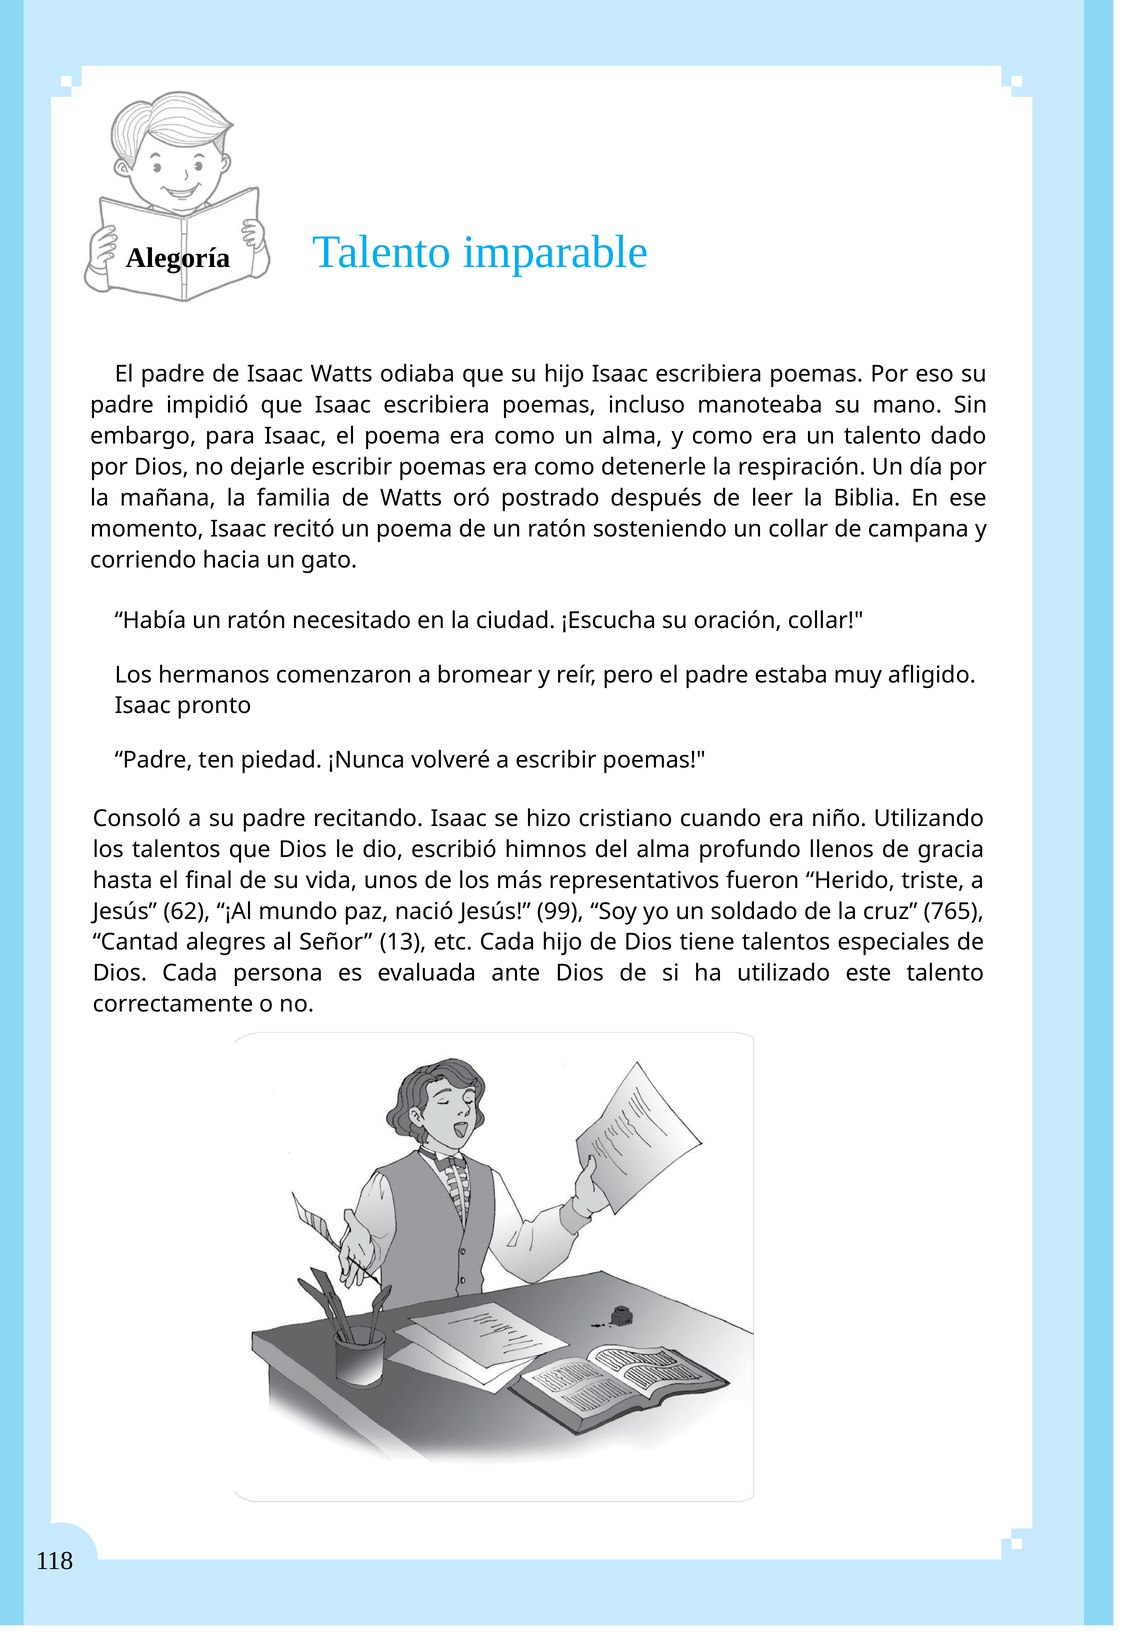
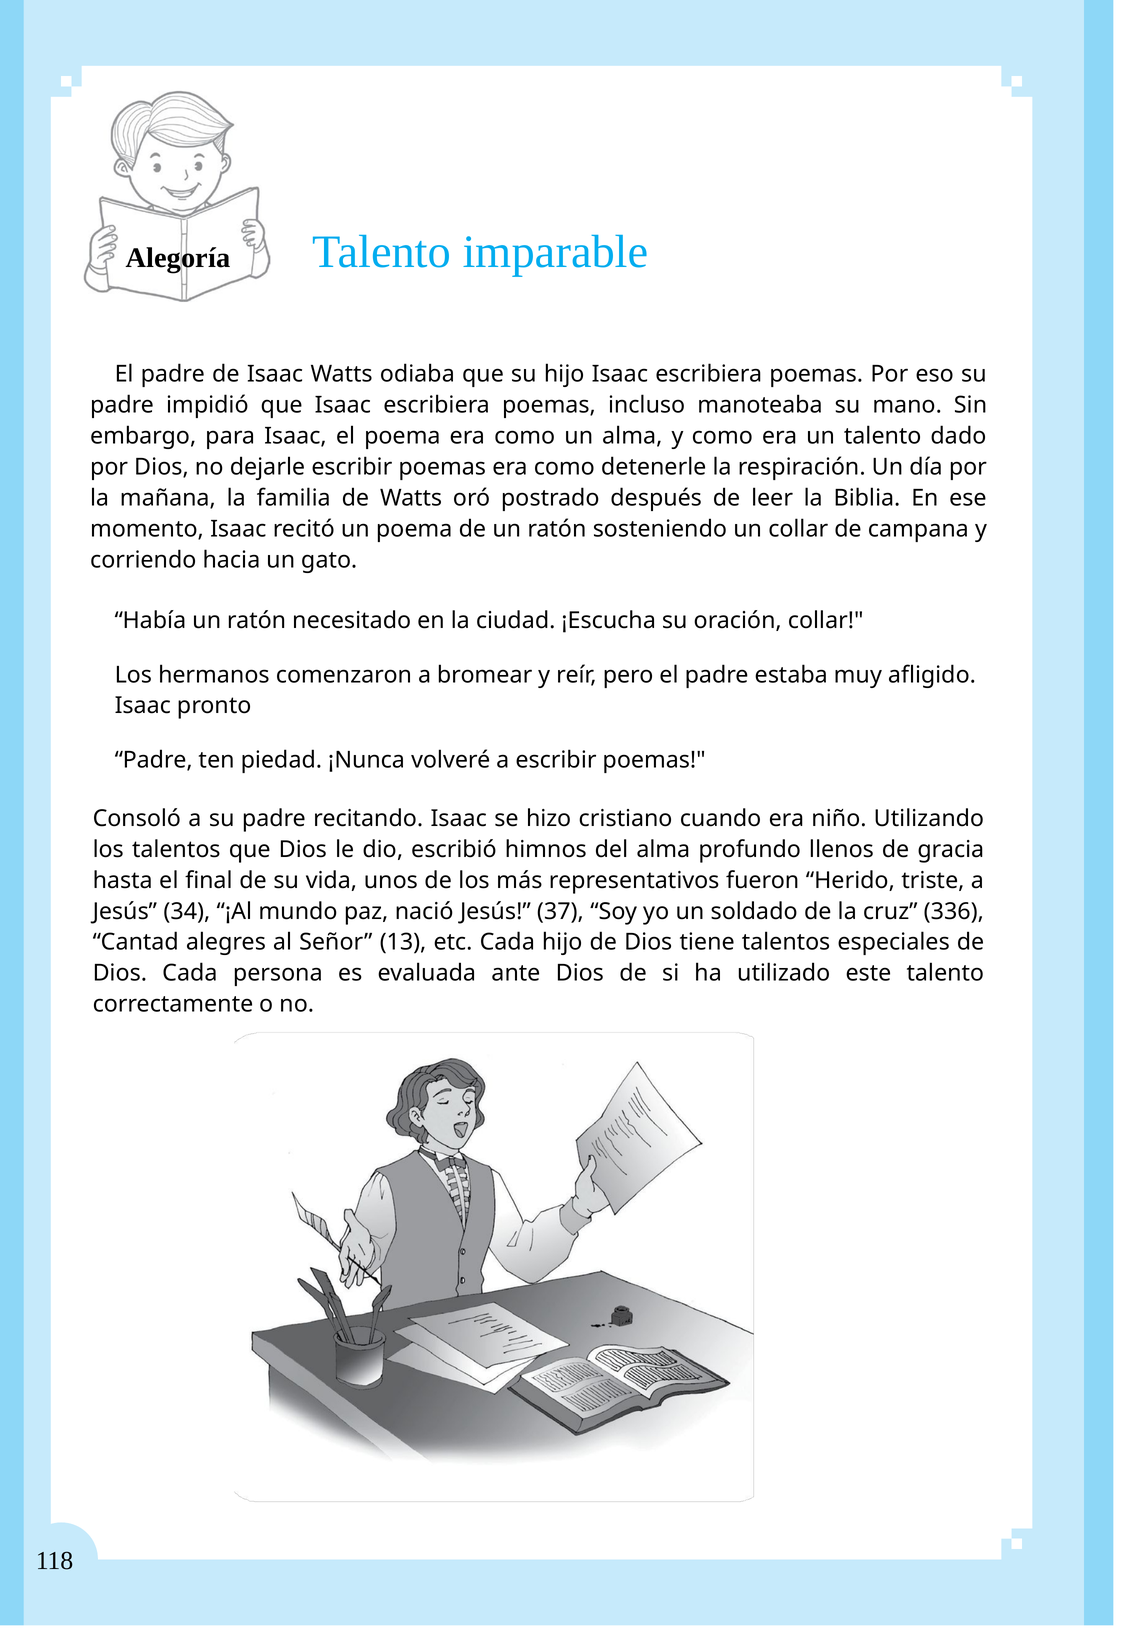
62: 62 -> 34
99: 99 -> 37
765: 765 -> 336
